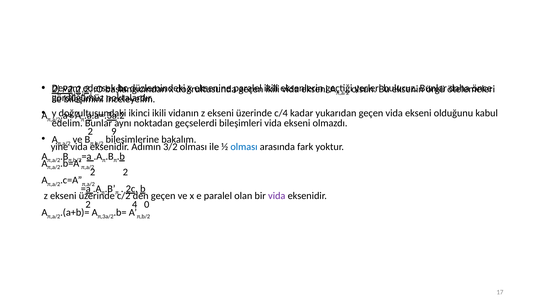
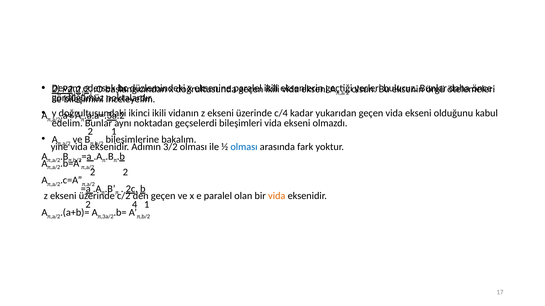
9 at (114, 132): 9 -> 1
vida at (277, 196) colour: purple -> orange
4 0: 0 -> 1
